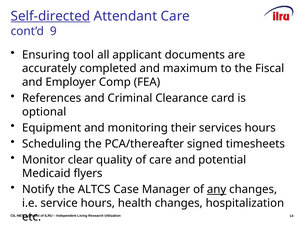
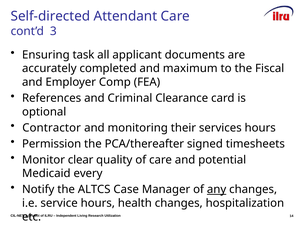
Self-directed underline: present -> none
9: 9 -> 3
tool: tool -> task
Equipment: Equipment -> Contractor
Scheduling: Scheduling -> Permission
flyers: flyers -> every
